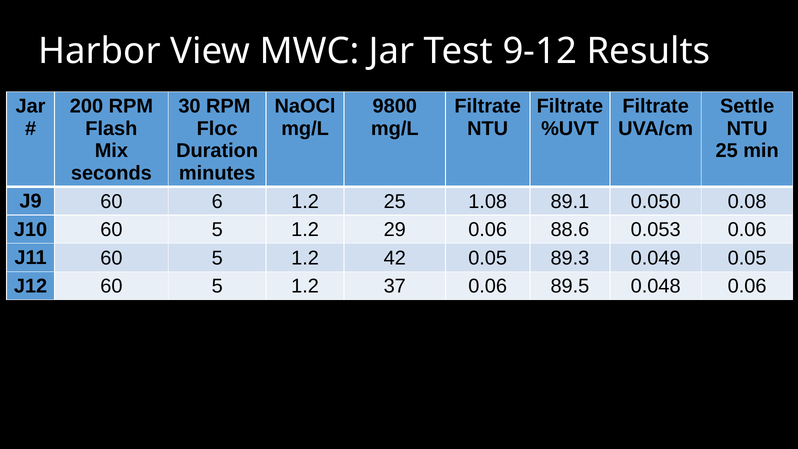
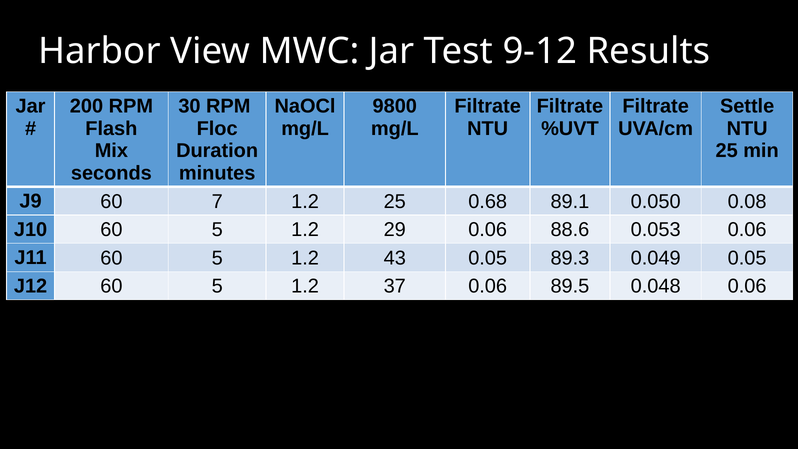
6: 6 -> 7
1.08: 1.08 -> 0.68
42: 42 -> 43
